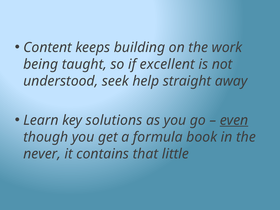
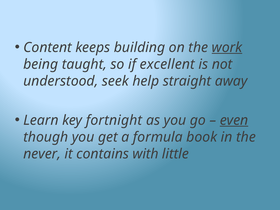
work underline: none -> present
solutions: solutions -> fortnight
that: that -> with
